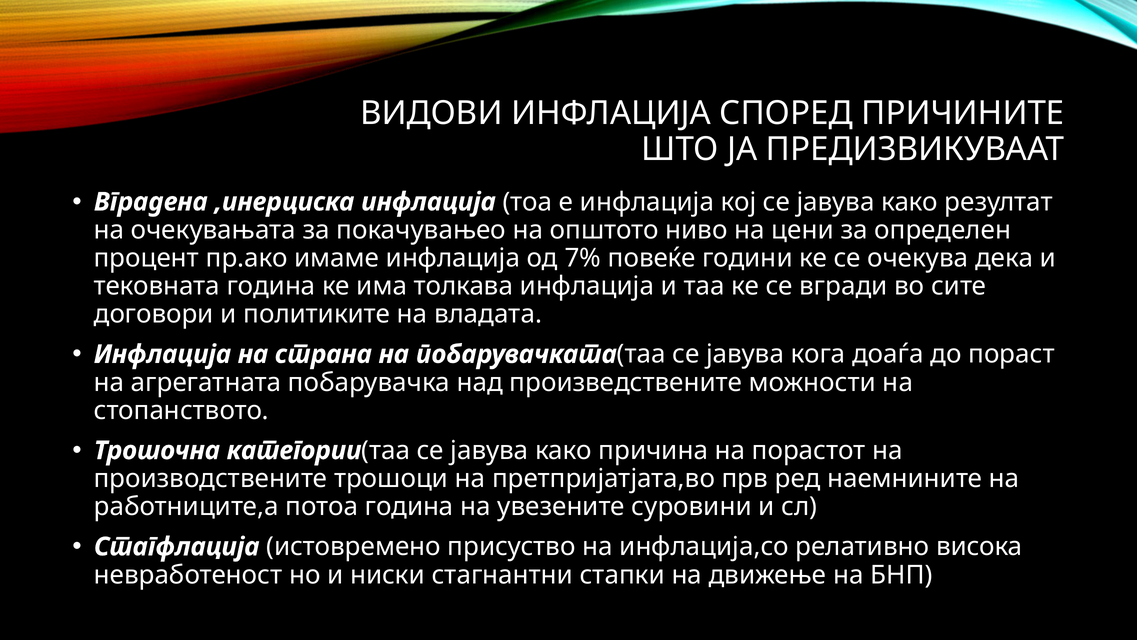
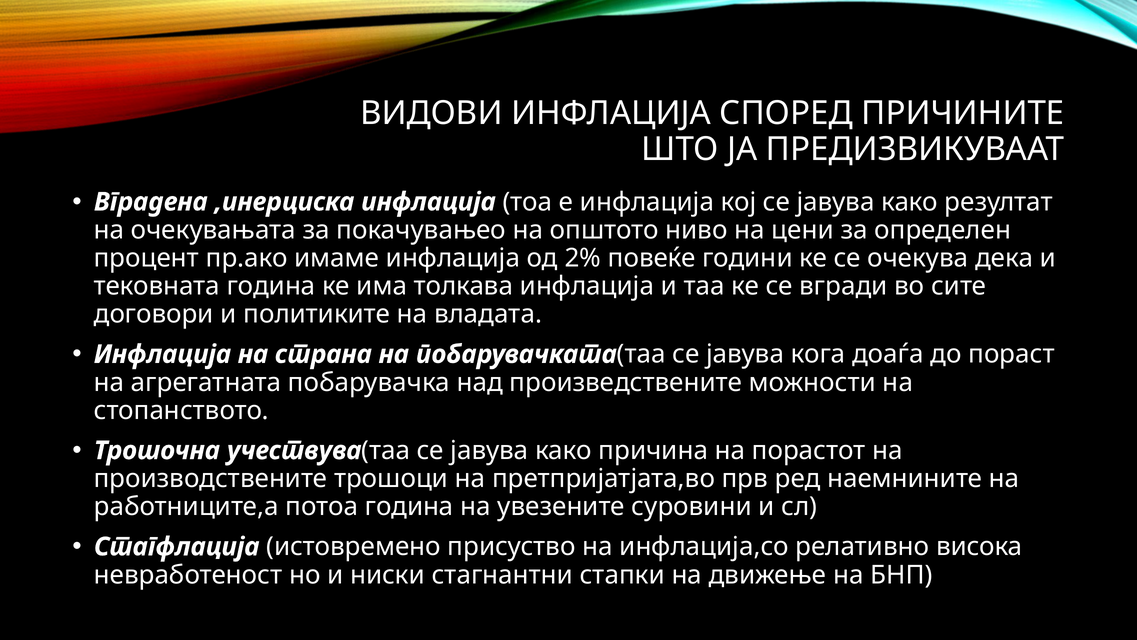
7%: 7% -> 2%
категории: категории -> учествува
